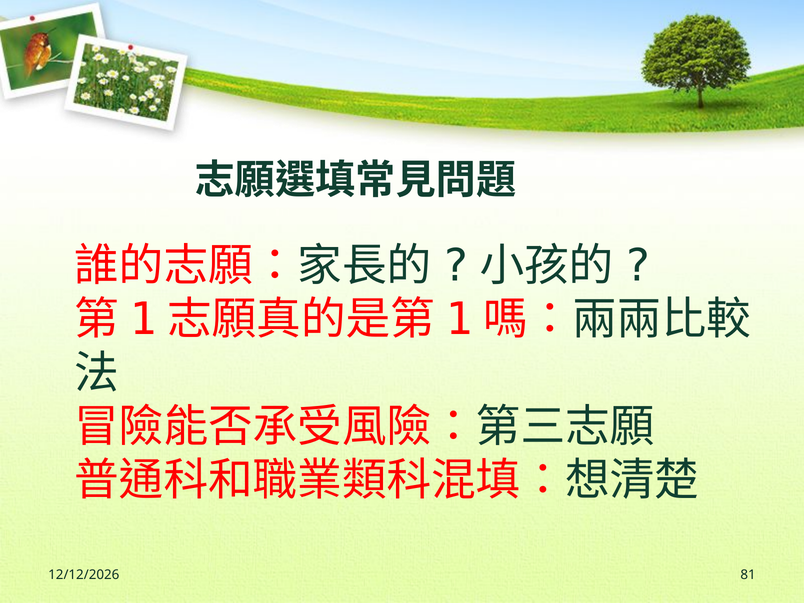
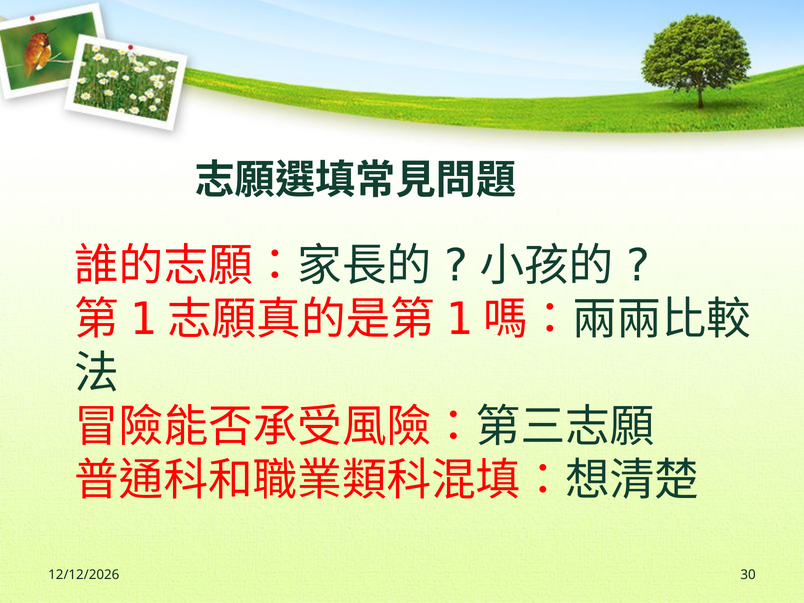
81: 81 -> 30
